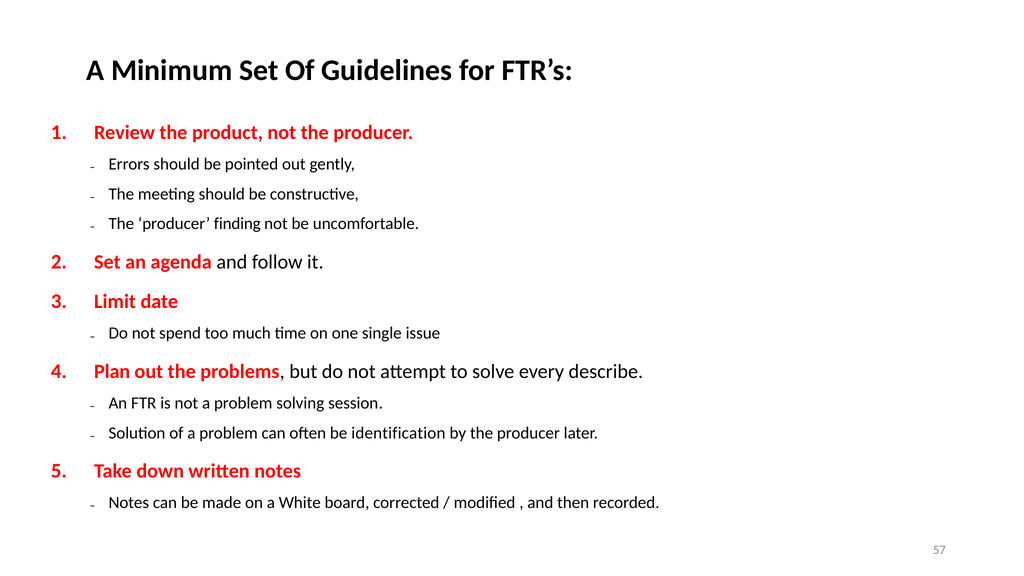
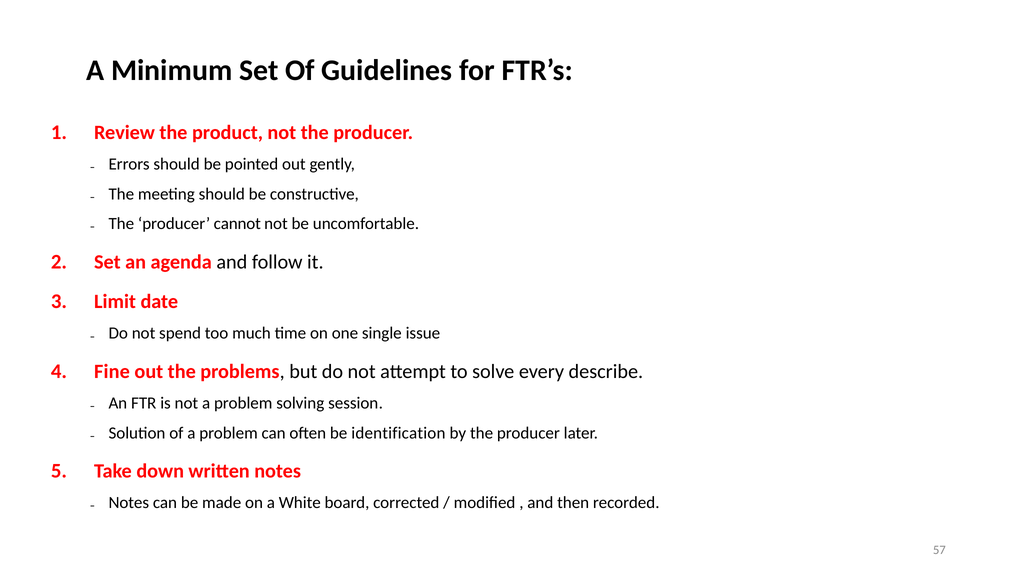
finding: finding -> cannot
Plan: Plan -> Fine
